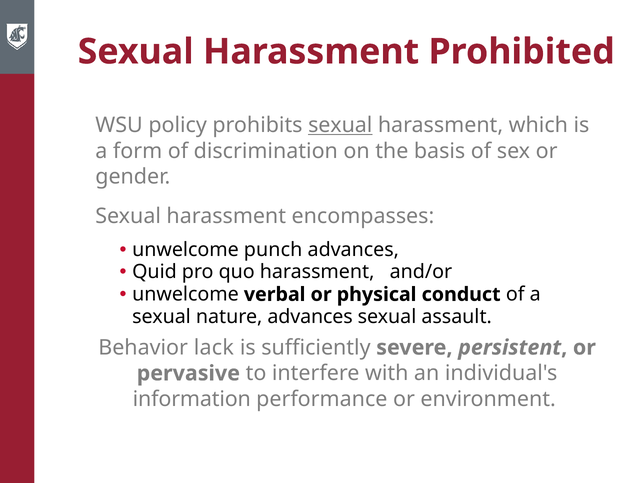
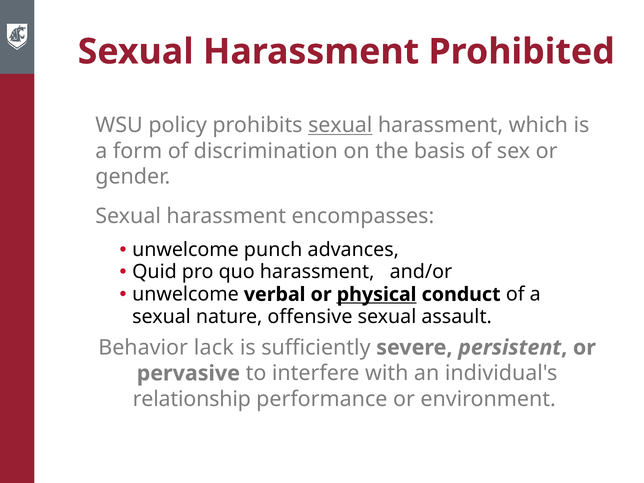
physical underline: none -> present
nature advances: advances -> offensive
information: information -> relationship
